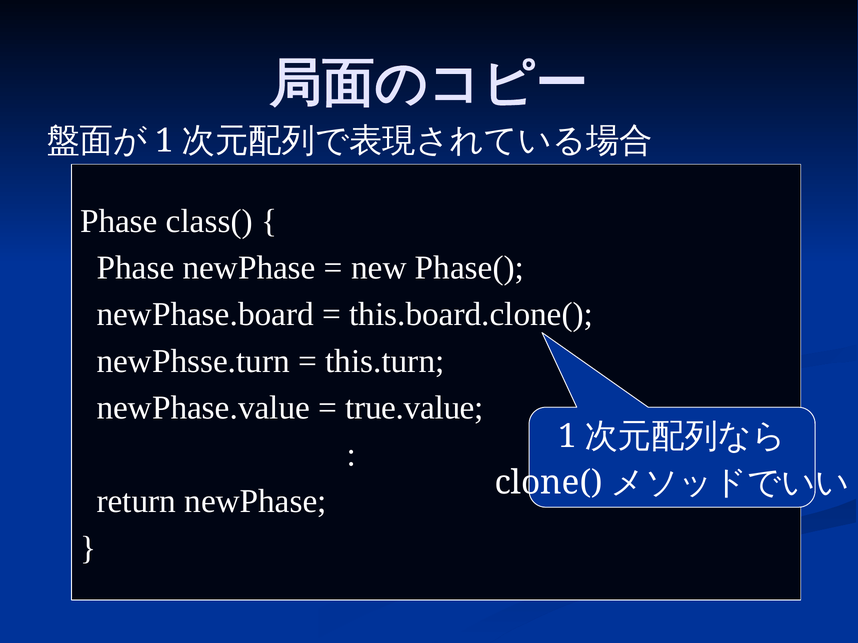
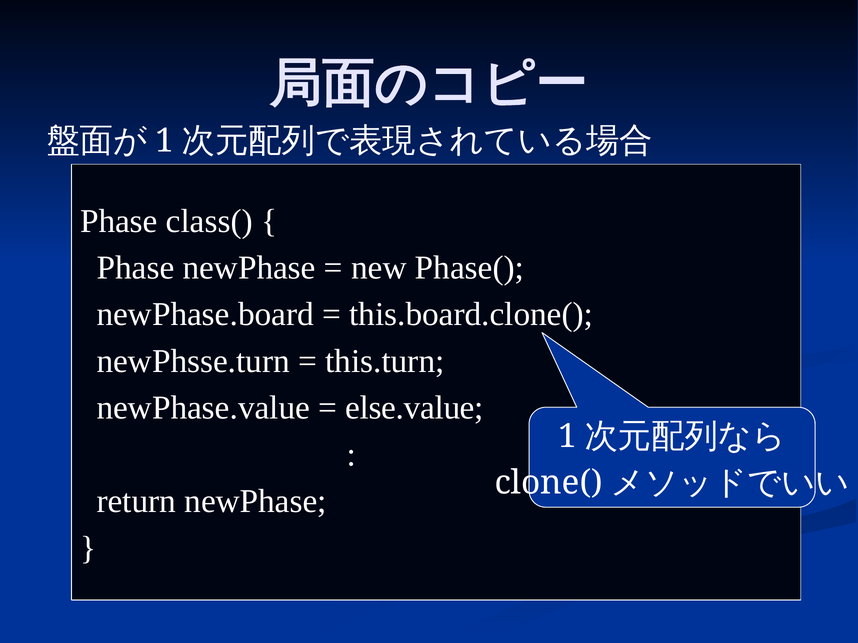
true.value: true.value -> else.value
